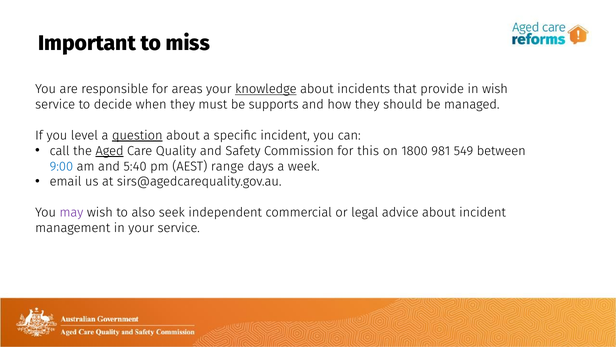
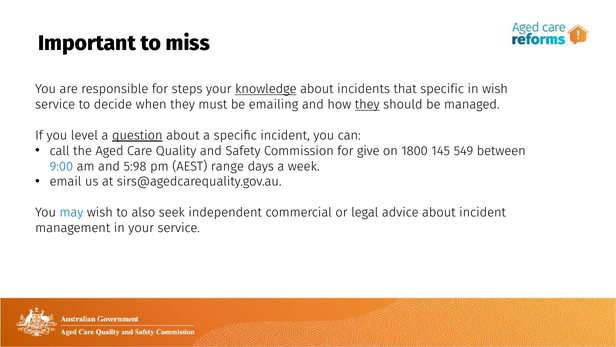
areas: areas -> steps
that provide: provide -> specific
supports: supports -> emailing
they at (367, 104) underline: none -> present
Aged underline: present -> none
this: this -> give
981: 981 -> 145
5:40: 5:40 -> 5:98
may colour: purple -> blue
